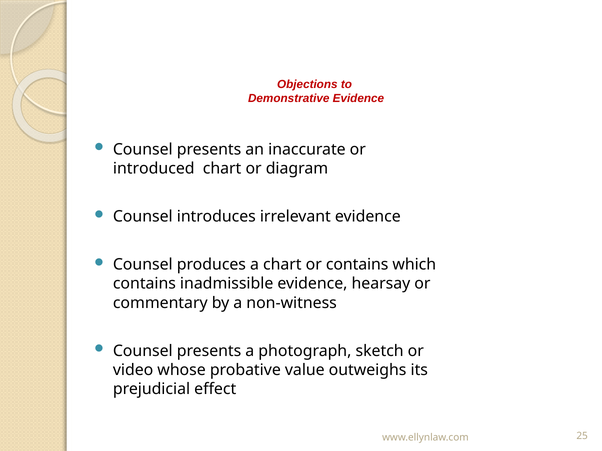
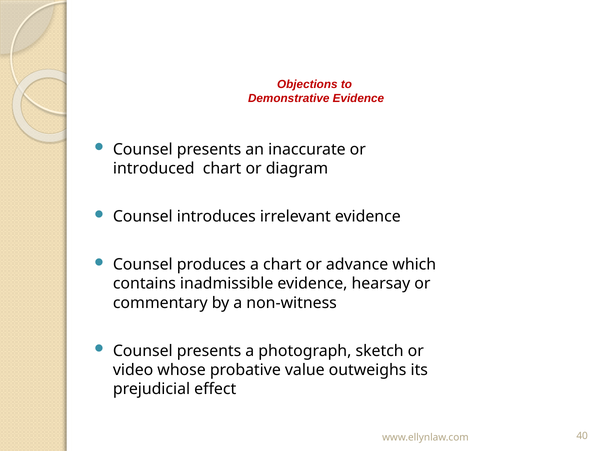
or contains: contains -> advance
25: 25 -> 40
